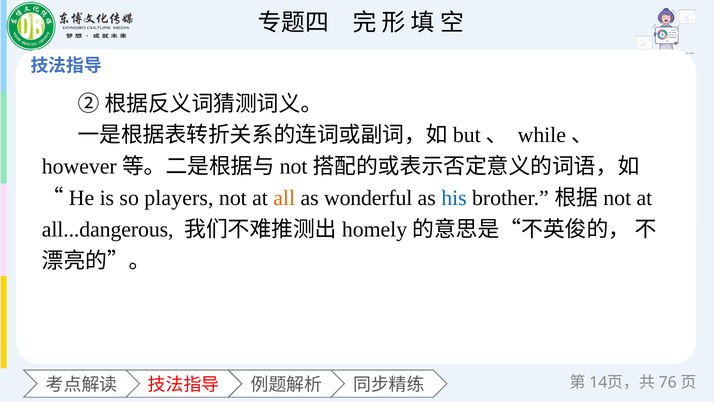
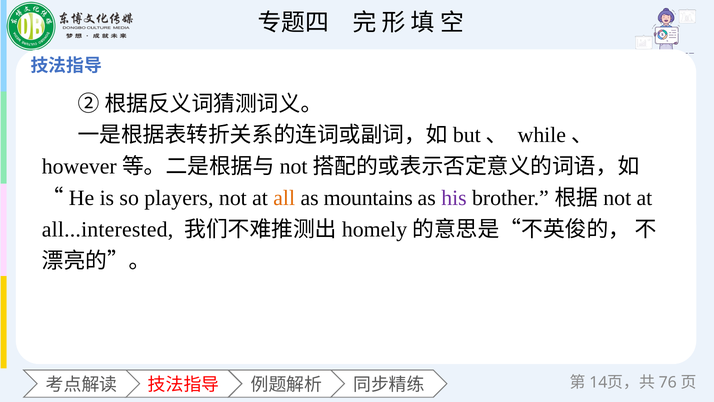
wonderful: wonderful -> mountains
his colour: blue -> purple
all...dangerous: all...dangerous -> all...interested
